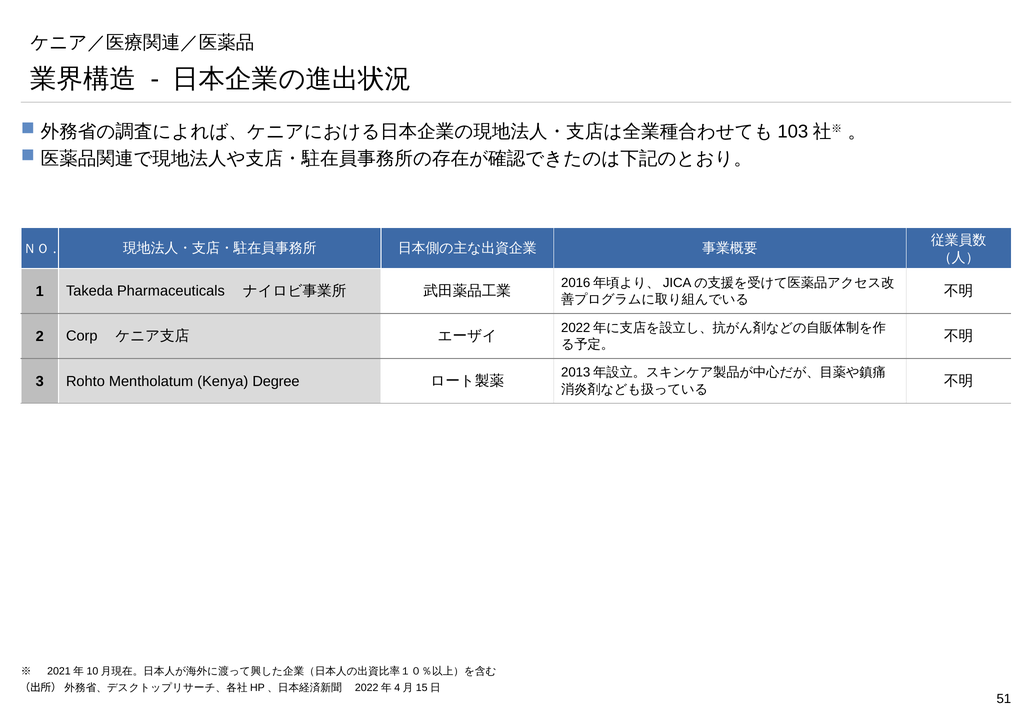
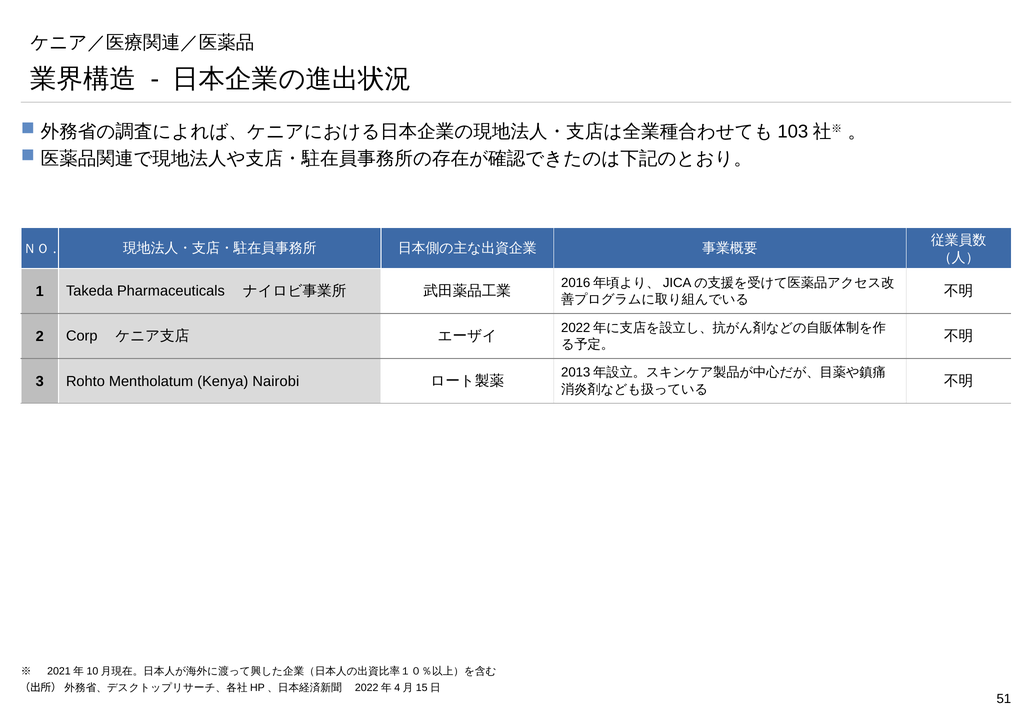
Degree: Degree -> Nairobi
